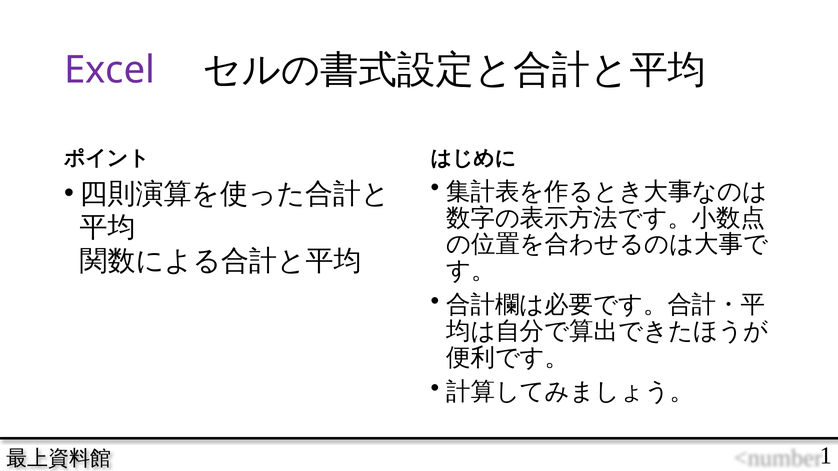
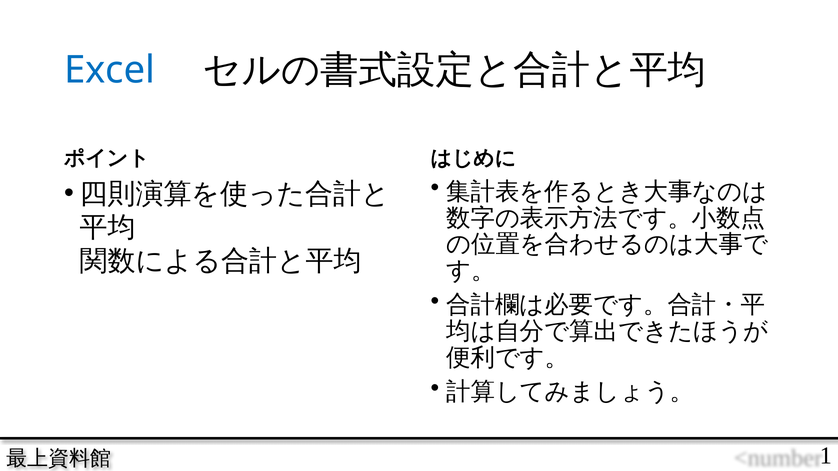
Excel colour: purple -> blue
